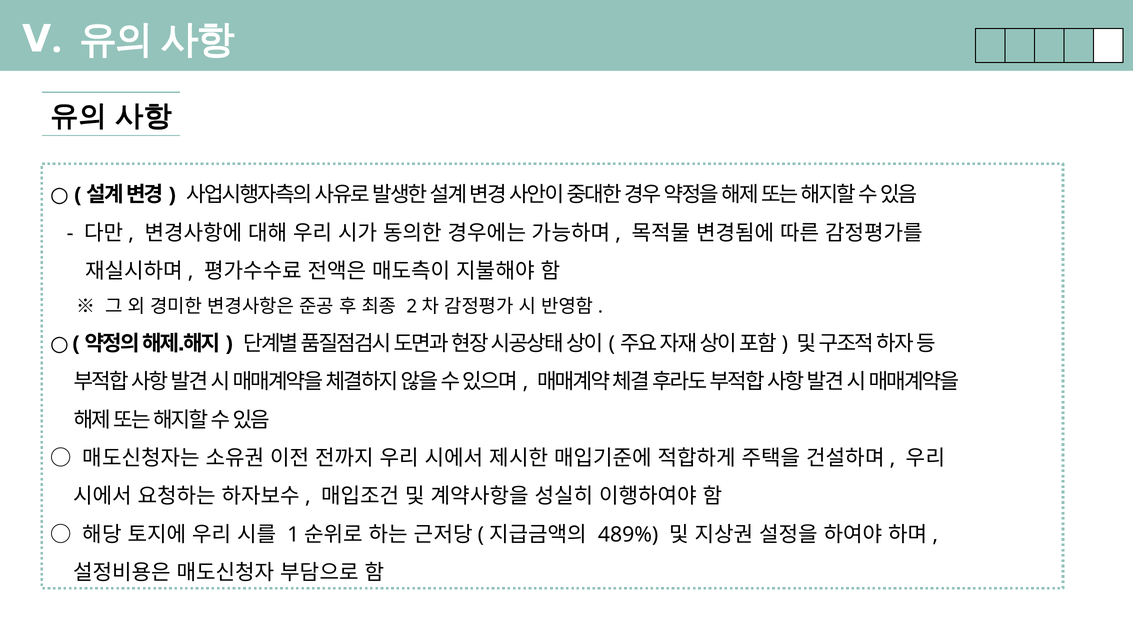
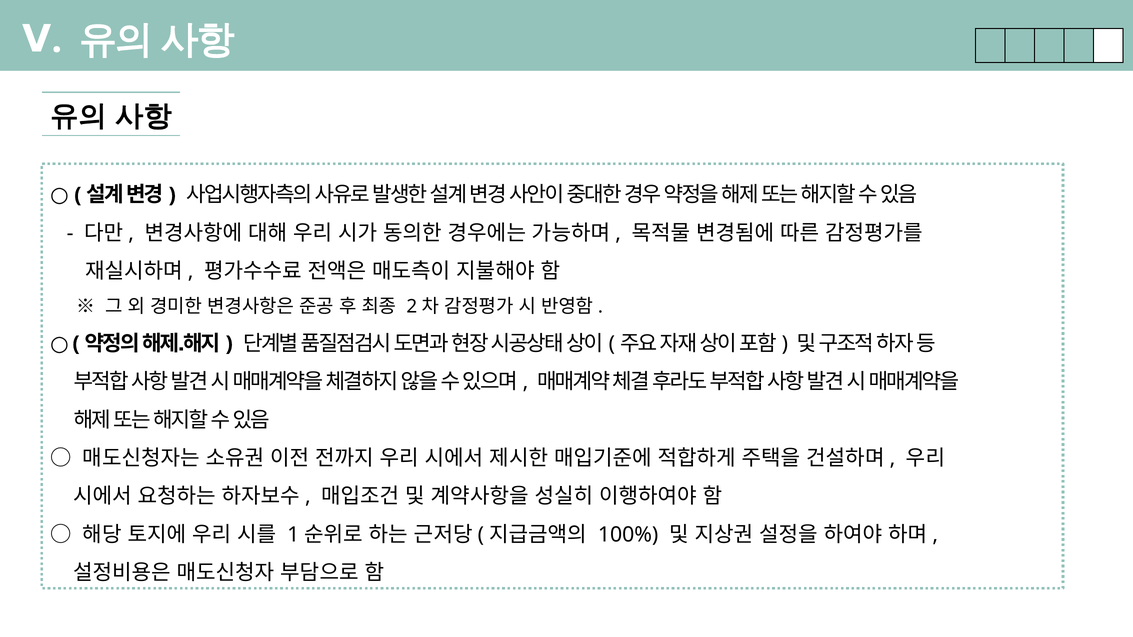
489%: 489% -> 100%
